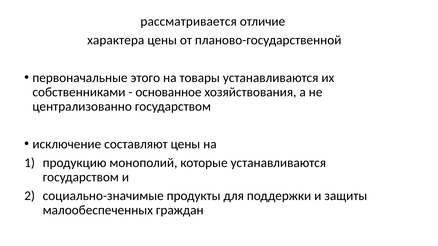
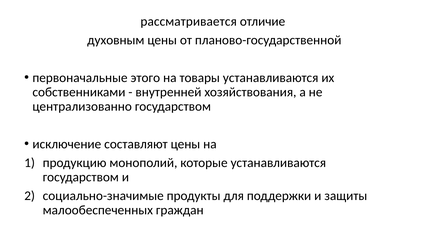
характера: характера -> духовным
основанное: основанное -> внутренней
